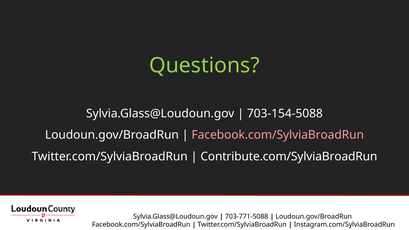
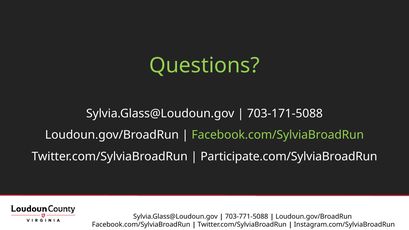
703-154-5088: 703-154-5088 -> 703-171-5088
Facebook.com/SylviaBroadRun at (278, 135) colour: pink -> light green
Contribute.com/SylviaBroadRun: Contribute.com/SylviaBroadRun -> Participate.com/SylviaBroadRun
